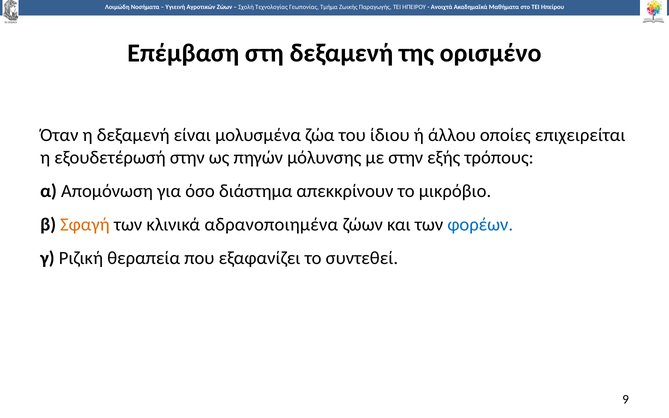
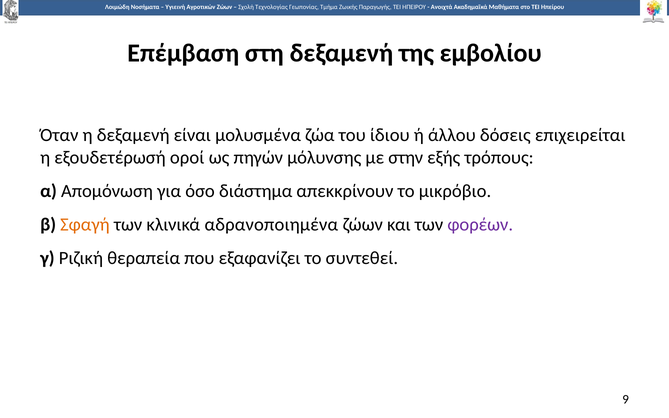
ορισμένο: ορισμένο -> εμβολίου
οποίες: οποίες -> δόσεις
εξουδετέρωσή στην: στην -> οροί
φορέων colour: blue -> purple
